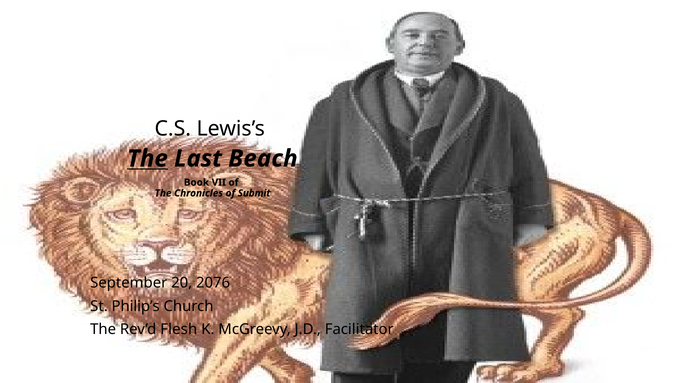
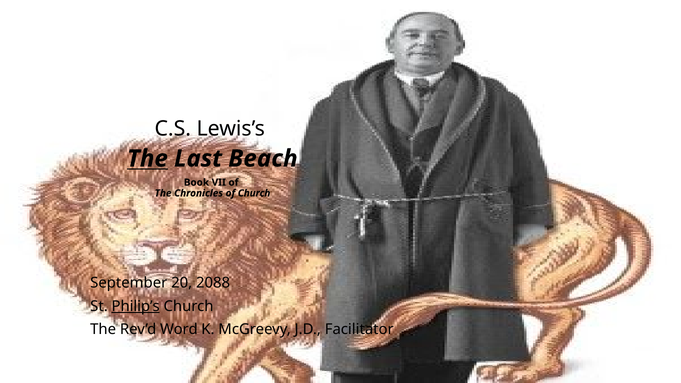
of Submit: Submit -> Church
2076: 2076 -> 2088
Philip’s underline: none -> present
Flesh: Flesh -> Word
